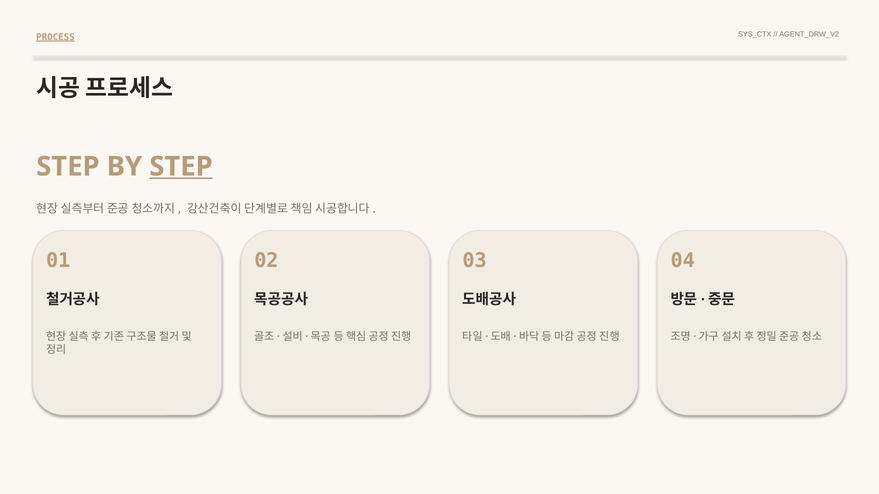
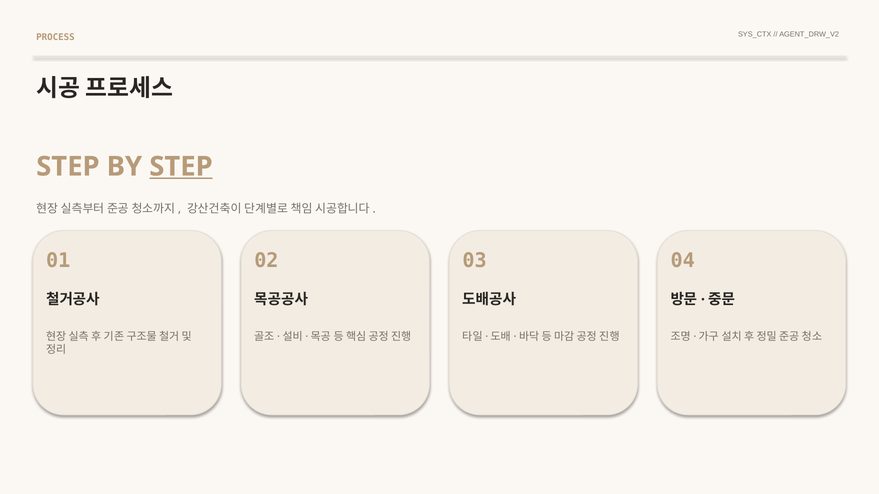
PROCESS underline: present -> none
